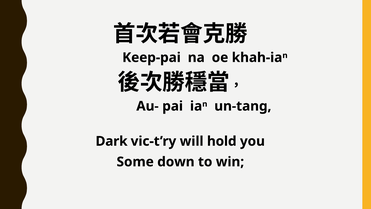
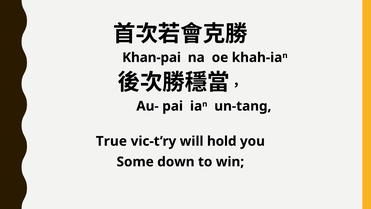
Keep-pai: Keep-pai -> Khan-pai
Dark: Dark -> True
